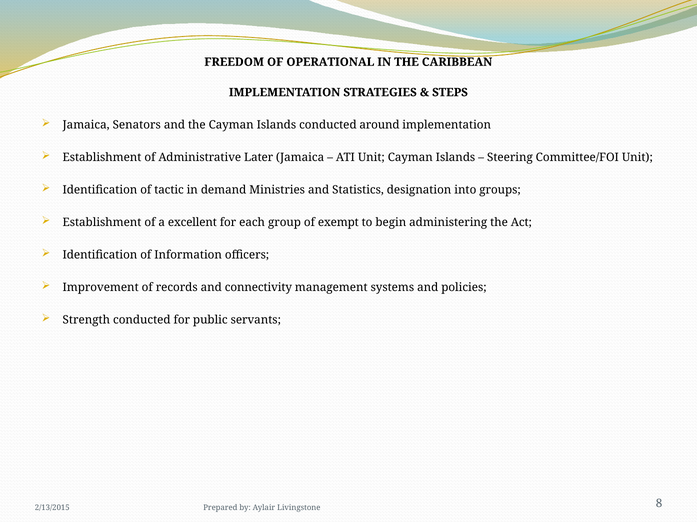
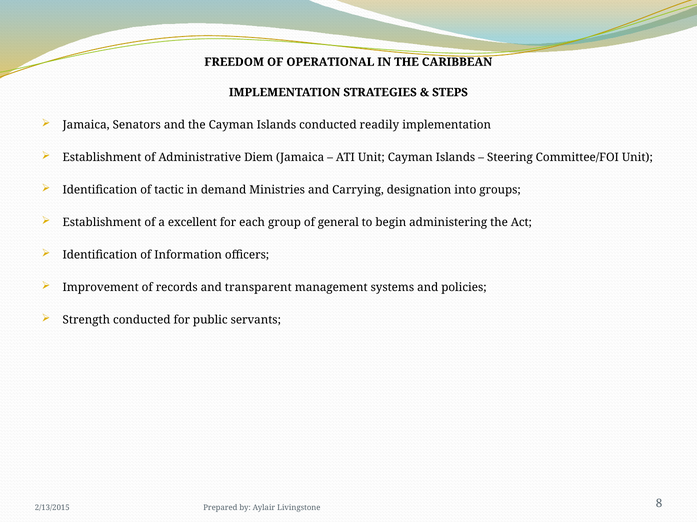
around: around -> readily
Later: Later -> Diem
Statistics: Statistics -> Carrying
exempt: exempt -> general
connectivity: connectivity -> transparent
